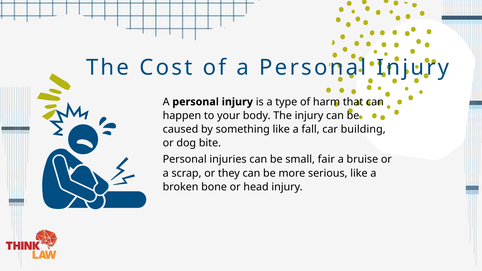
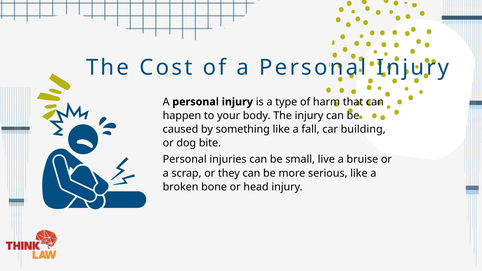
fair: fair -> live
